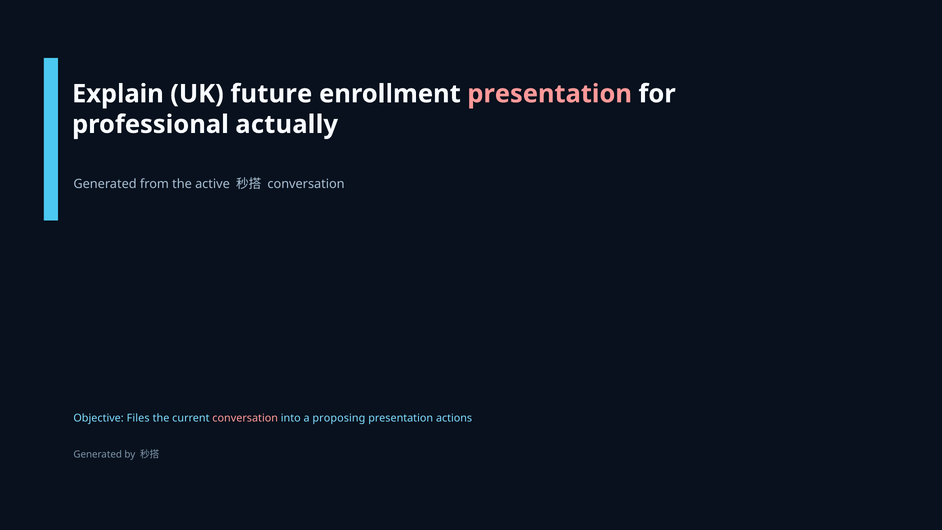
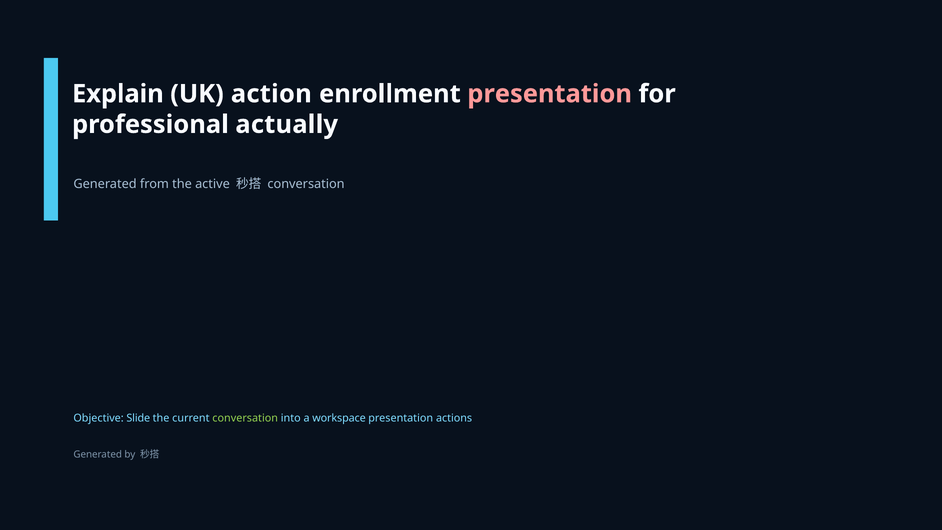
future: future -> action
Files: Files -> Slide
conversation at (245, 418) colour: pink -> light green
proposing: proposing -> workspace
